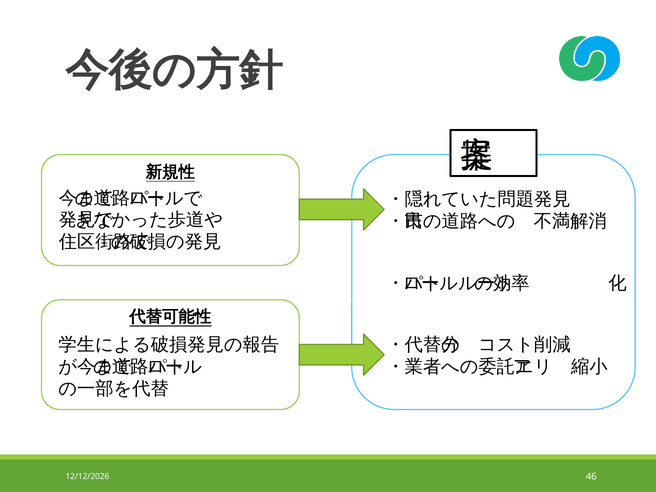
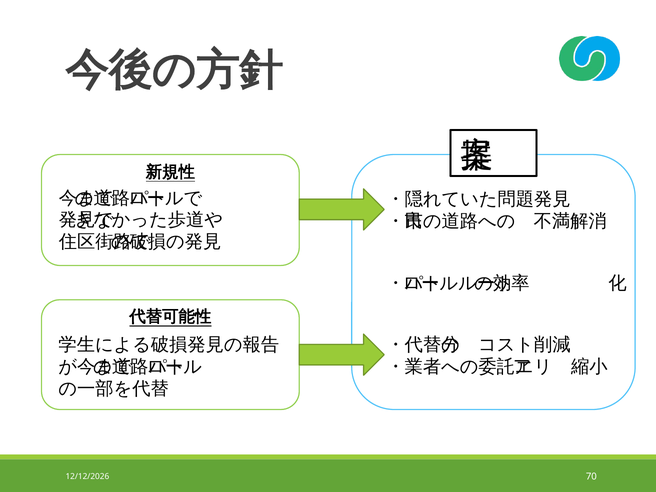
46: 46 -> 70
